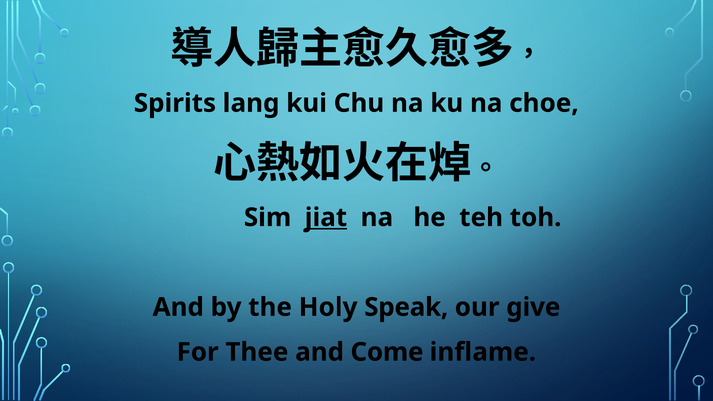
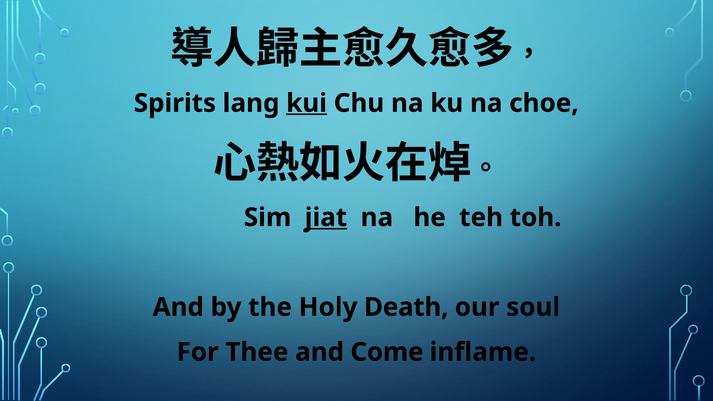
kui underline: none -> present
Speak: Speak -> Death
give: give -> soul
